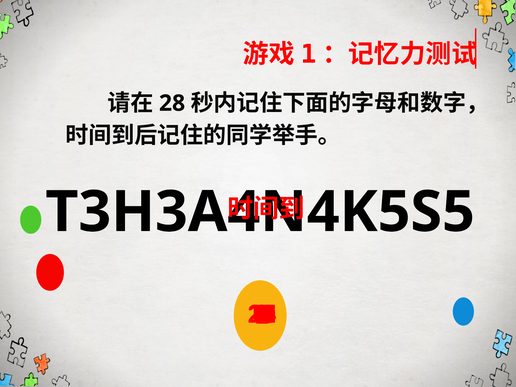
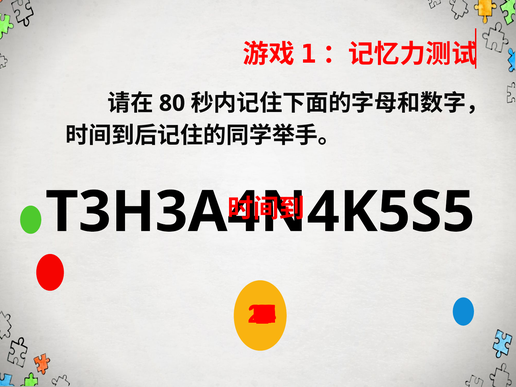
28: 28 -> 80
